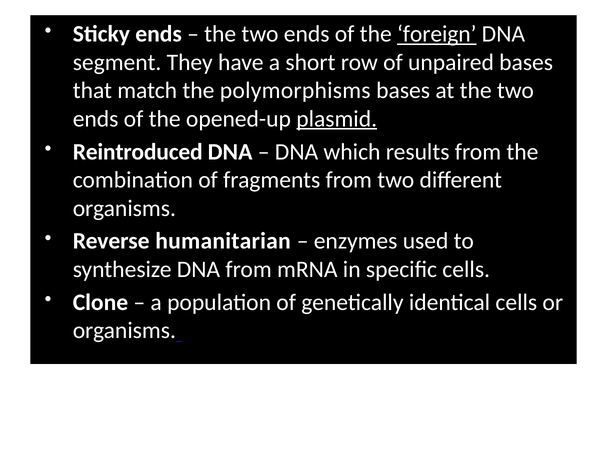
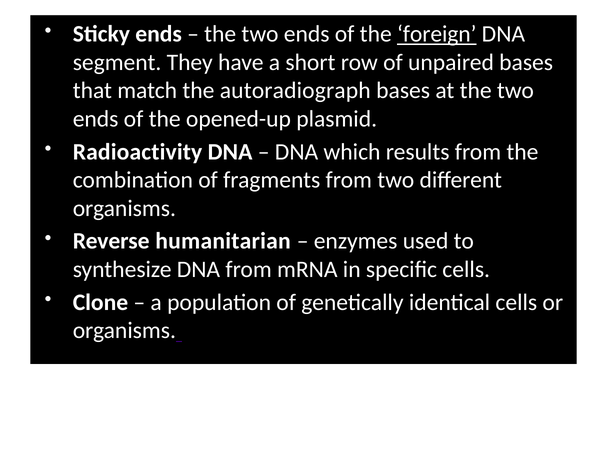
polymorphisms: polymorphisms -> autoradiograph
plasmid underline: present -> none
Reintroduced: Reintroduced -> Radioactivity
